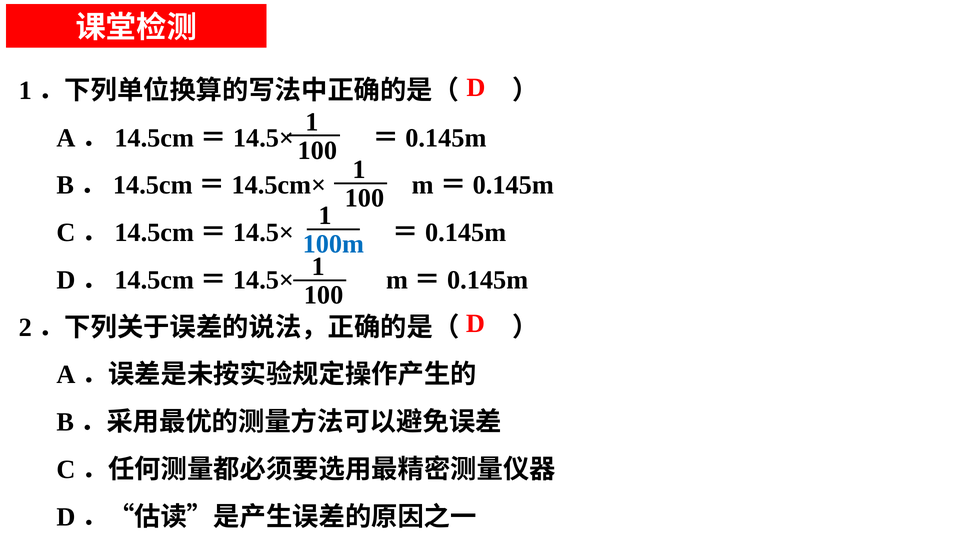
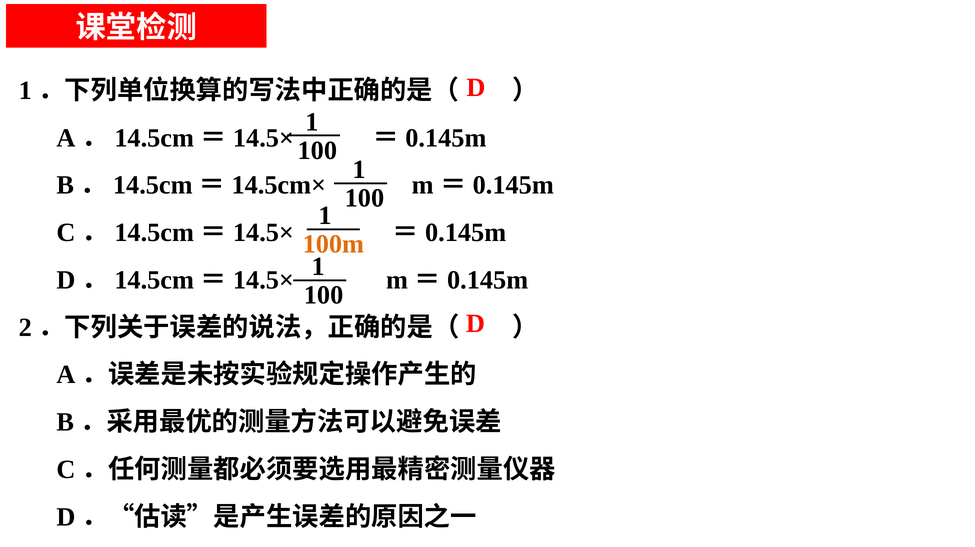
100m colour: blue -> orange
